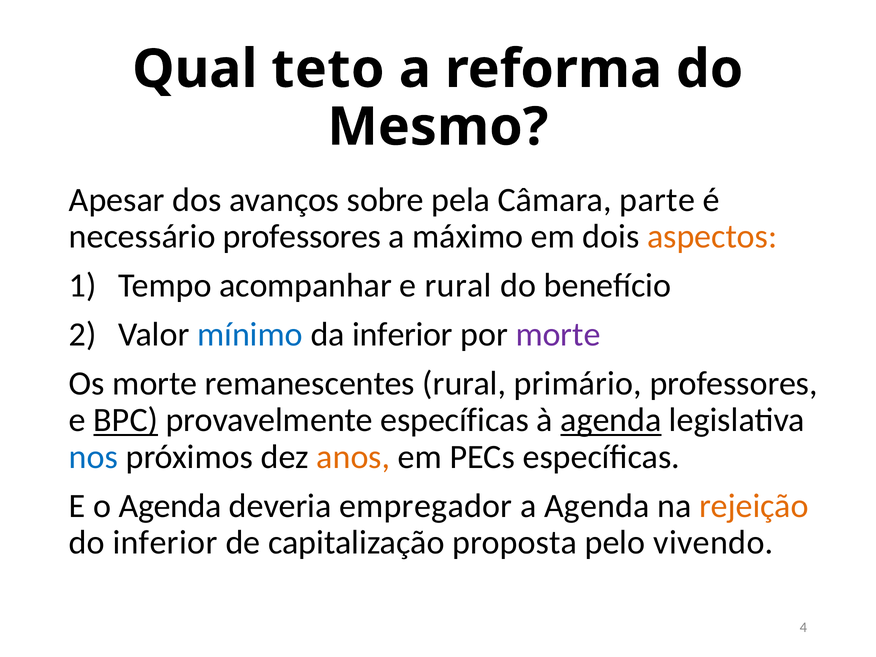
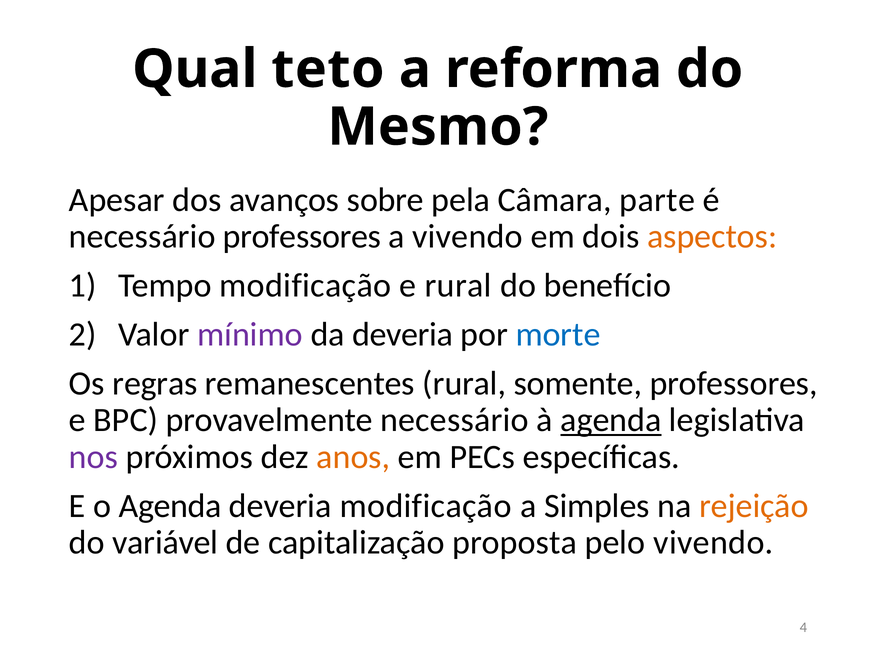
a máximo: máximo -> vivendo
Tempo acompanhar: acompanhar -> modificação
mínimo colour: blue -> purple
da inferior: inferior -> deveria
morte at (558, 334) colour: purple -> blue
Os morte: morte -> regras
primário: primário -> somente
BPC underline: present -> none
provavelmente específicas: específicas -> necessário
nos colour: blue -> purple
deveria empregador: empregador -> modificação
a Agenda: Agenda -> Simples
do inferior: inferior -> variável
